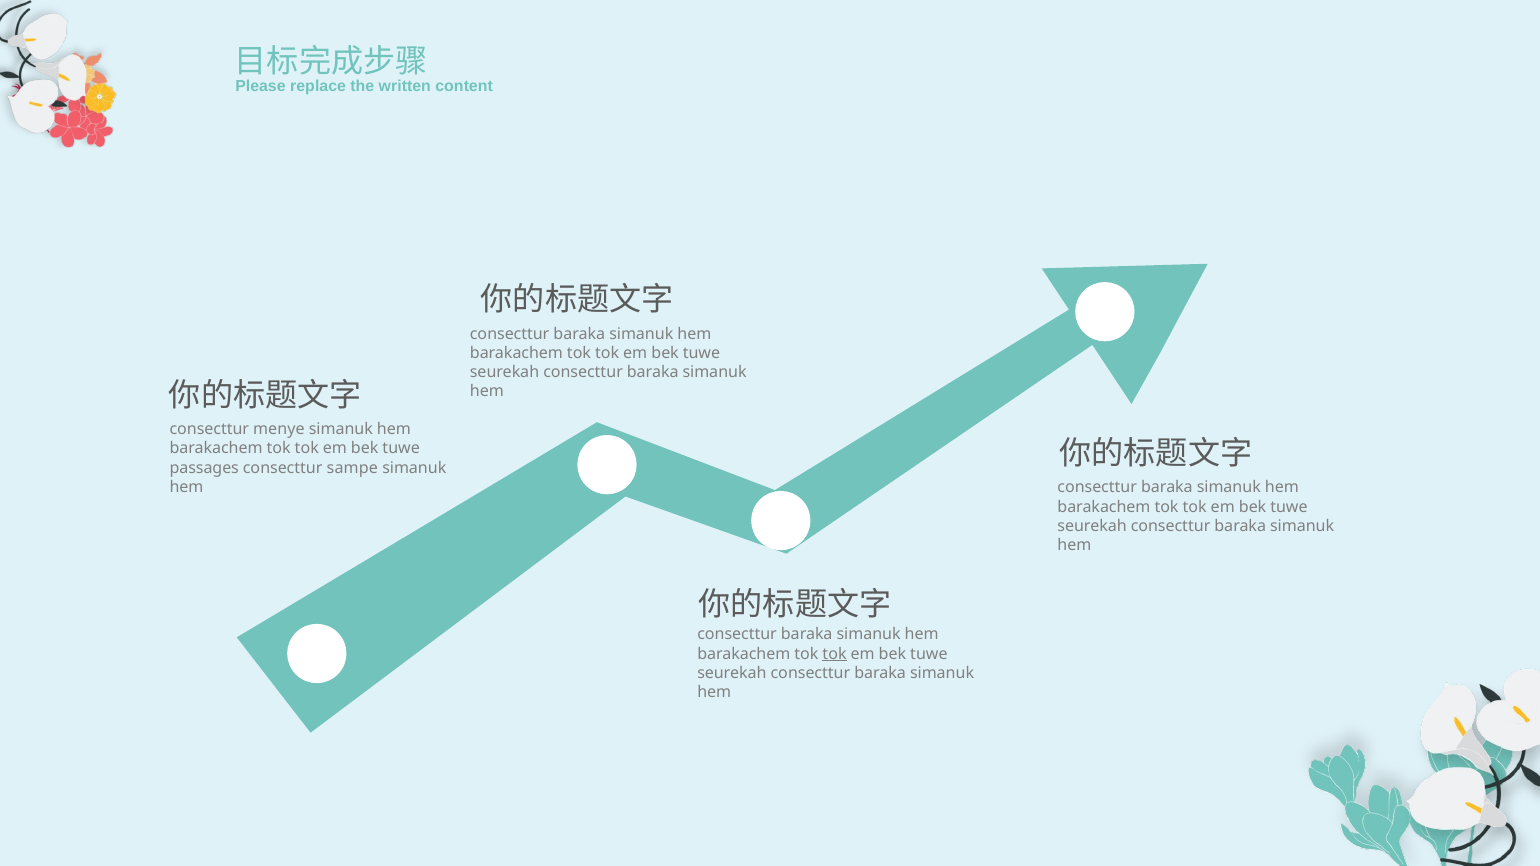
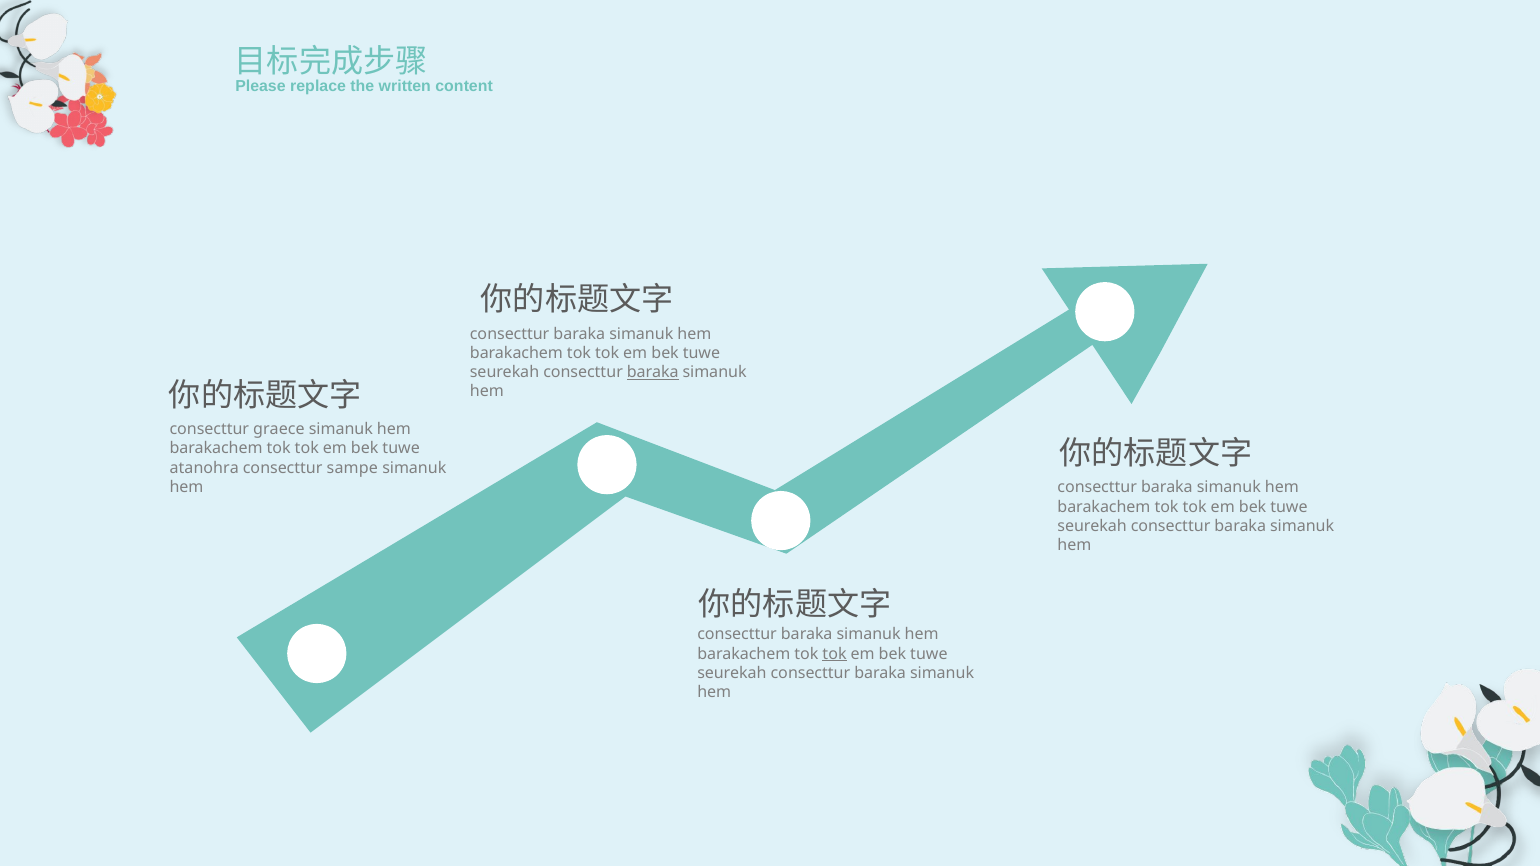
baraka at (653, 372) underline: none -> present
menye: menye -> graece
passages: passages -> atanohra
